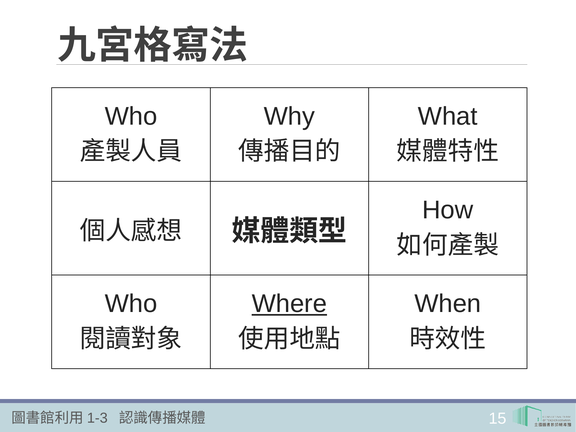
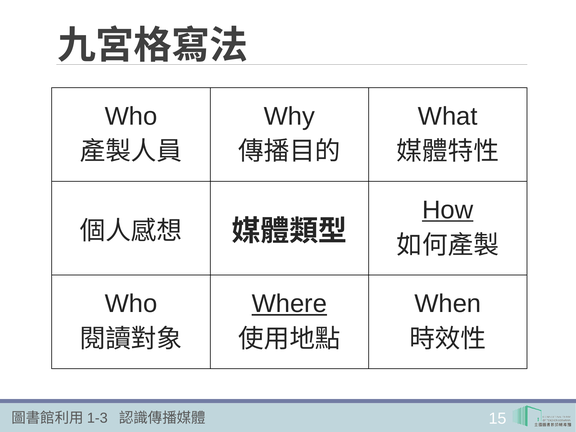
How underline: none -> present
